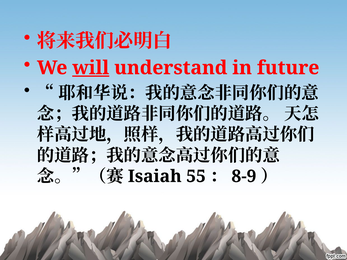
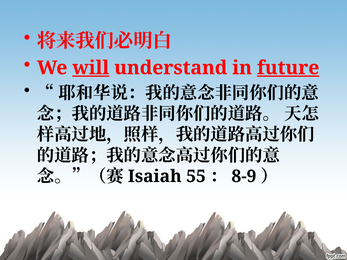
future underline: none -> present
